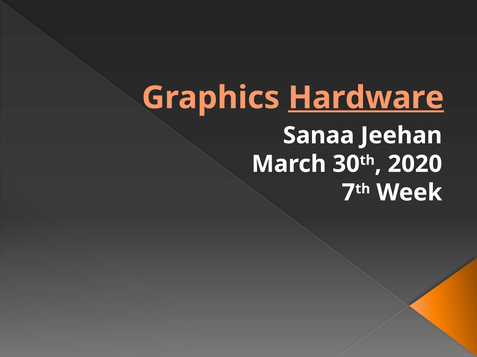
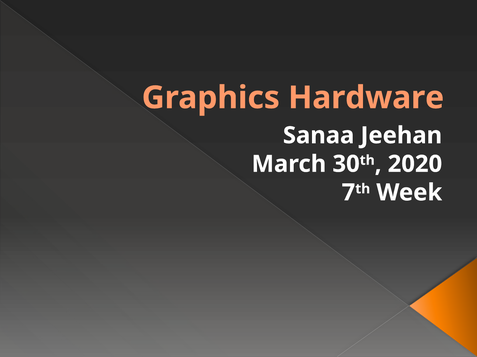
Hardware underline: present -> none
